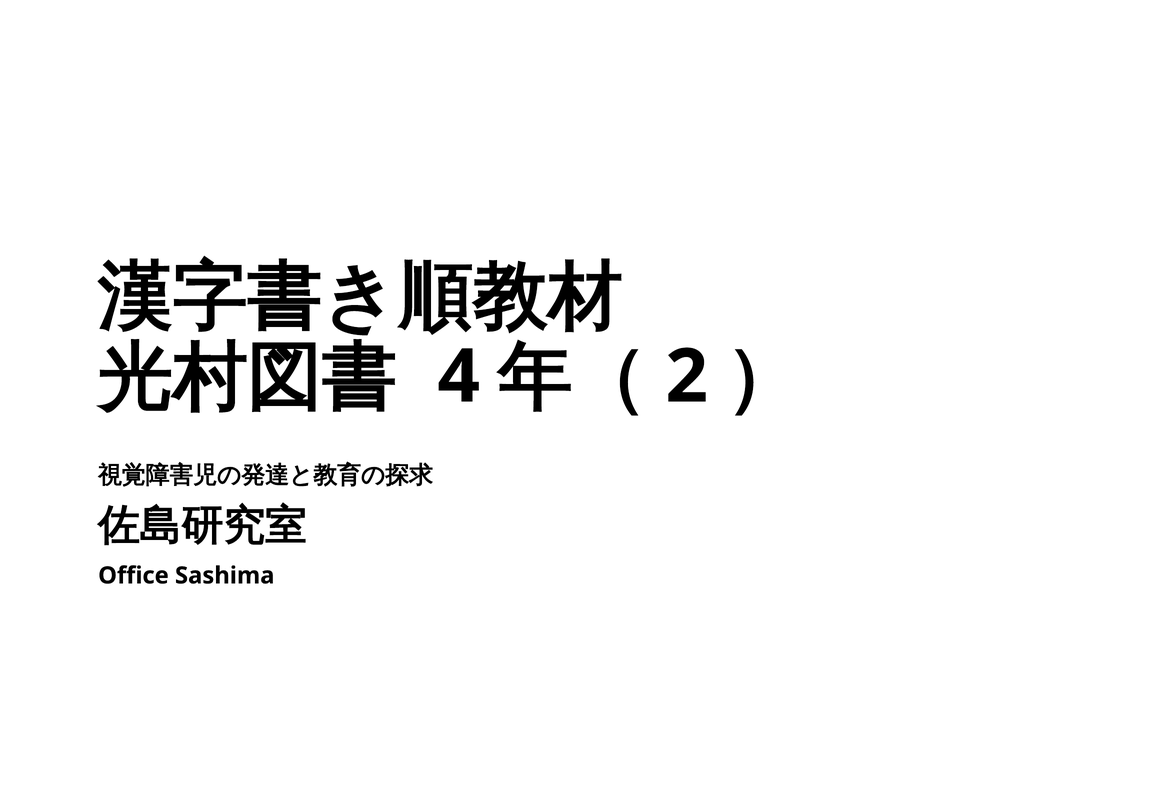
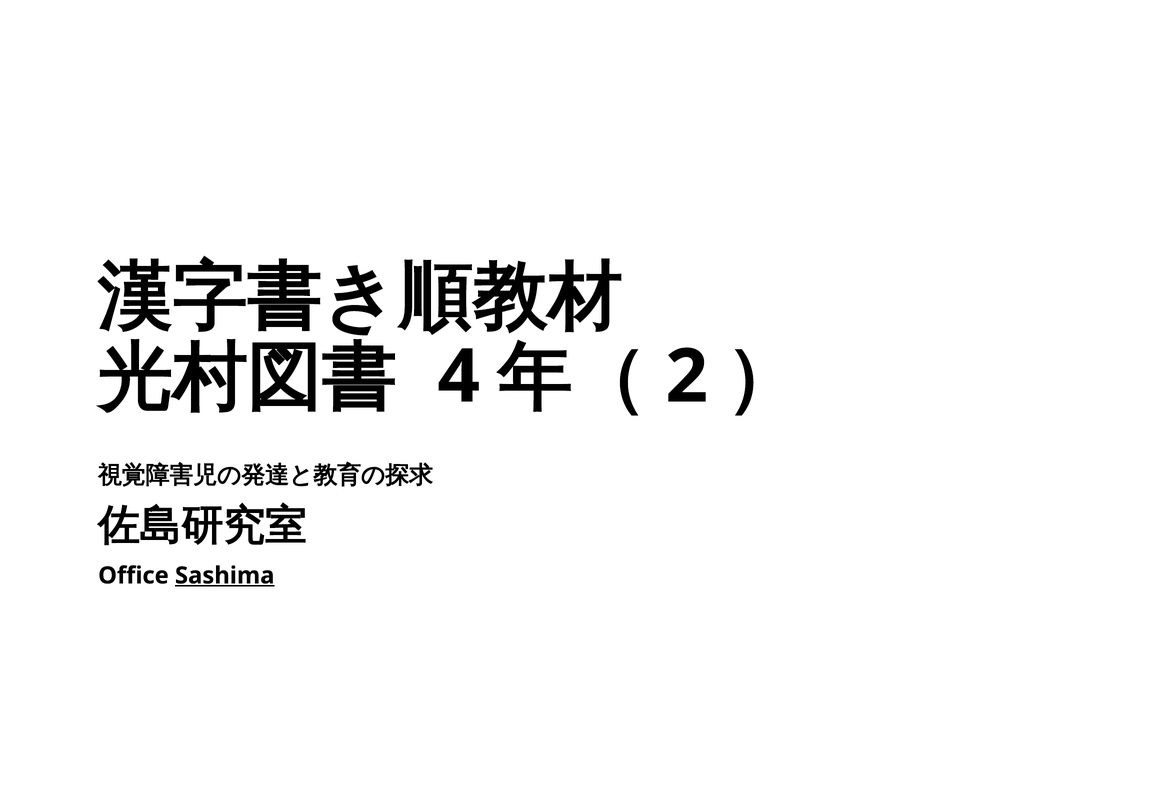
Sashima underline: none -> present
